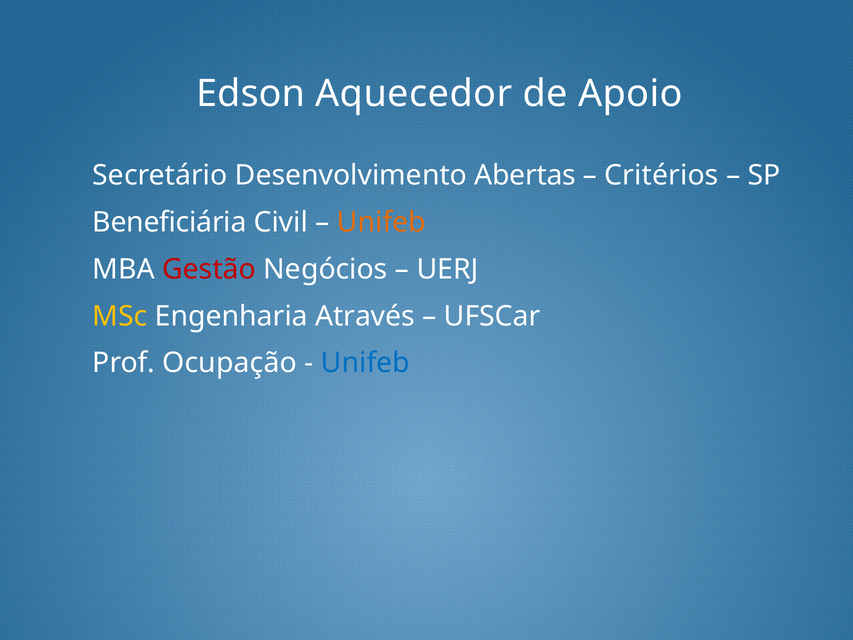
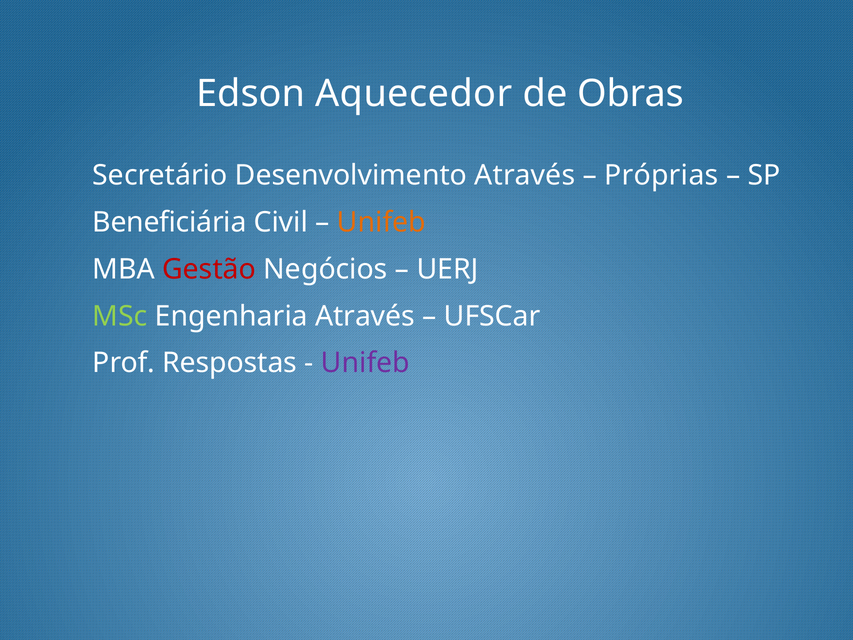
Apoio: Apoio -> Obras
Desenvolvimento Abertas: Abertas -> Através
Critérios: Critérios -> Próprias
MSc colour: yellow -> light green
Ocupação: Ocupação -> Respostas
Unifeb at (365, 363) colour: blue -> purple
